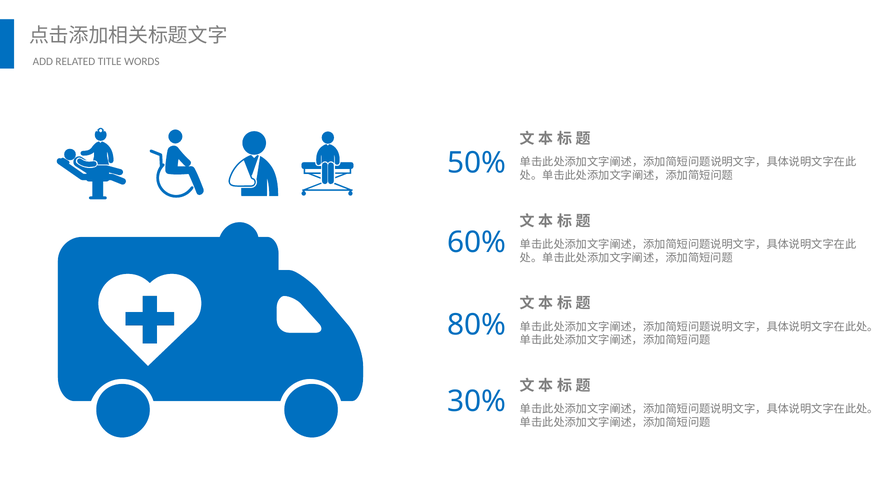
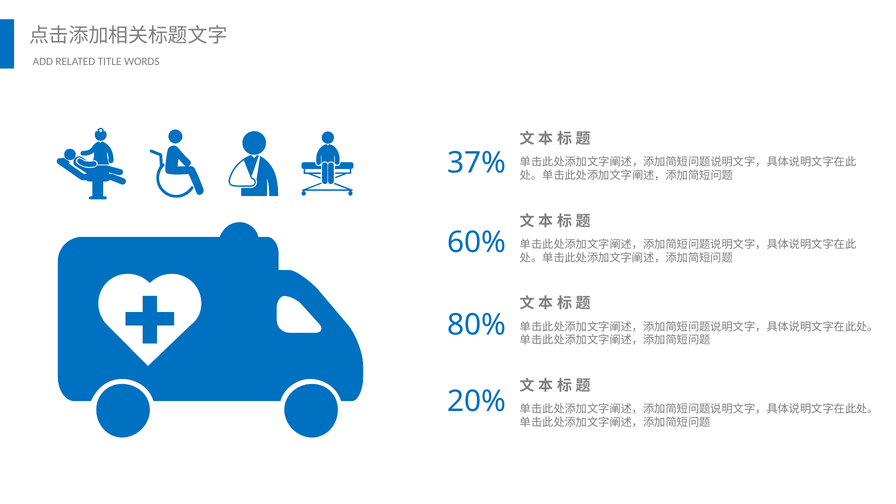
50%: 50% -> 37%
30%: 30% -> 20%
